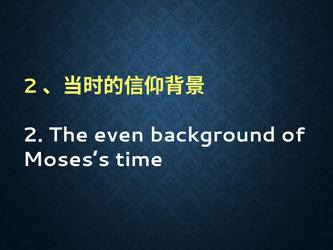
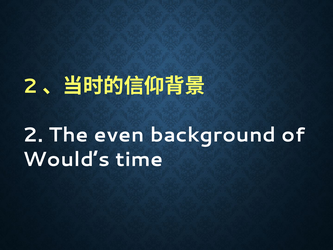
Moses’s: Moses’s -> Would’s
